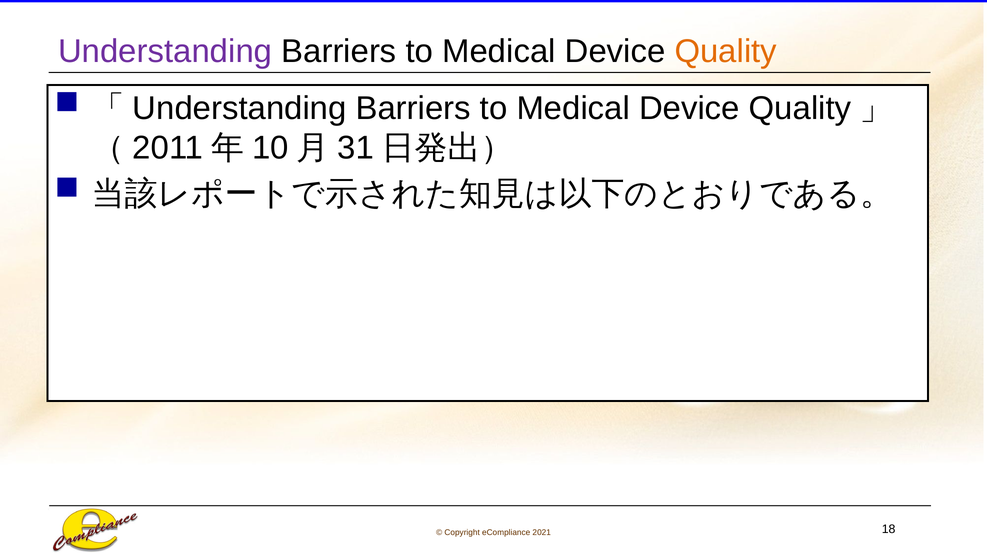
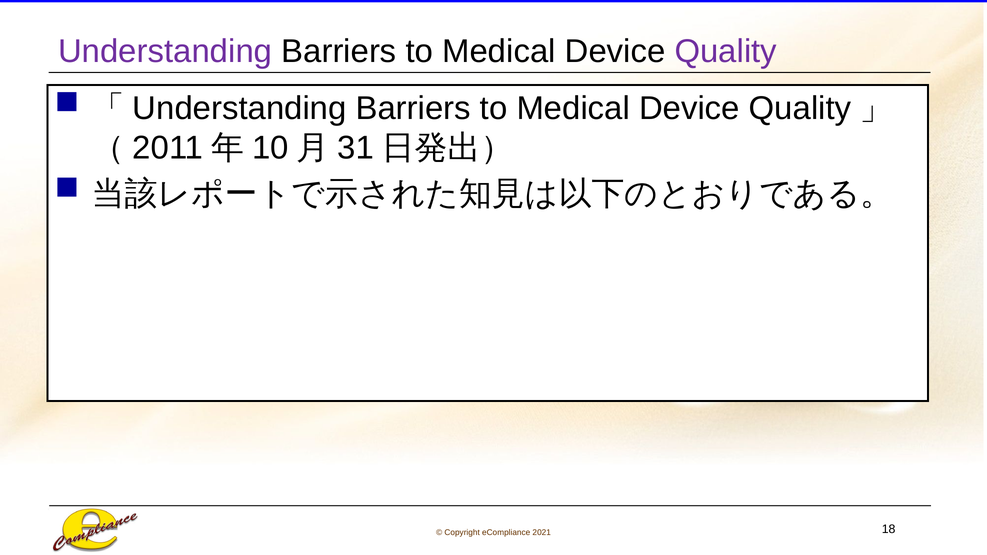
Quality at (726, 52) colour: orange -> purple
